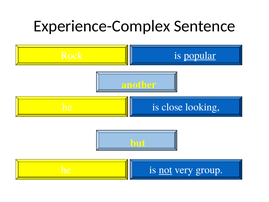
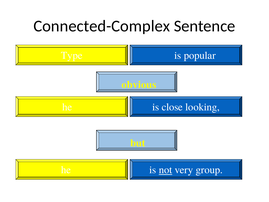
Experience-Complex: Experience-Complex -> Connected-Complex
Rock: Rock -> Type
popular underline: present -> none
another: another -> obvious
